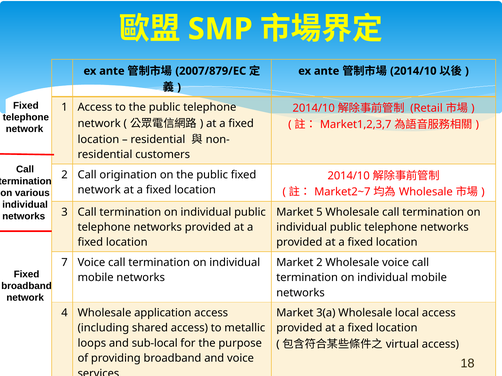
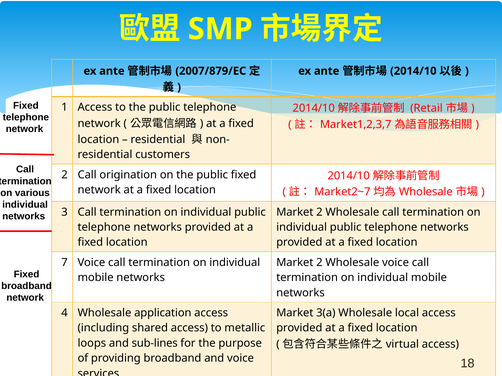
5 at (319, 212): 5 -> 2
sub-local: sub-local -> sub-lines
